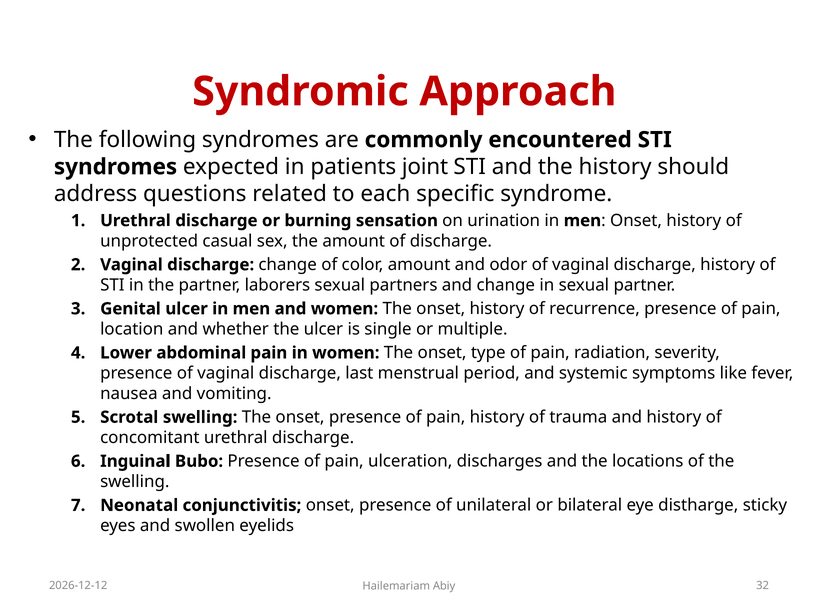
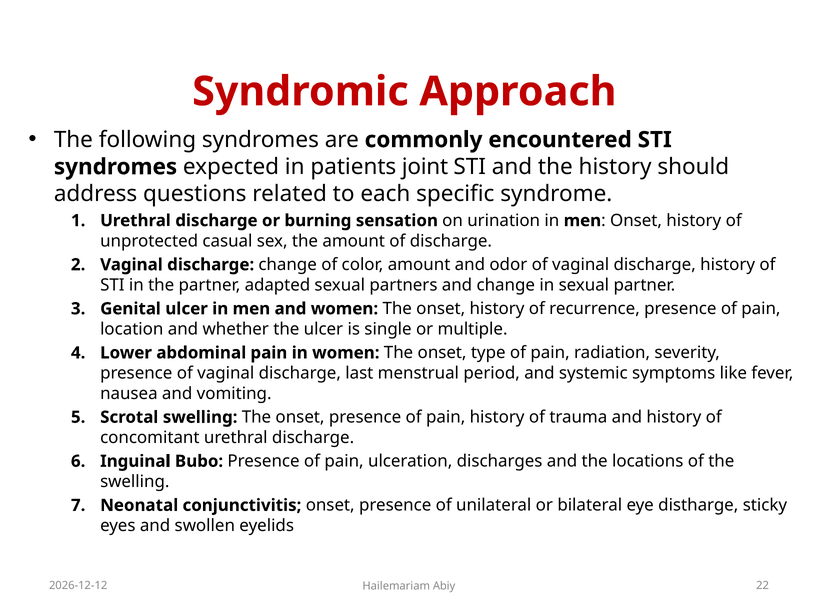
laborers: laborers -> adapted
32: 32 -> 22
